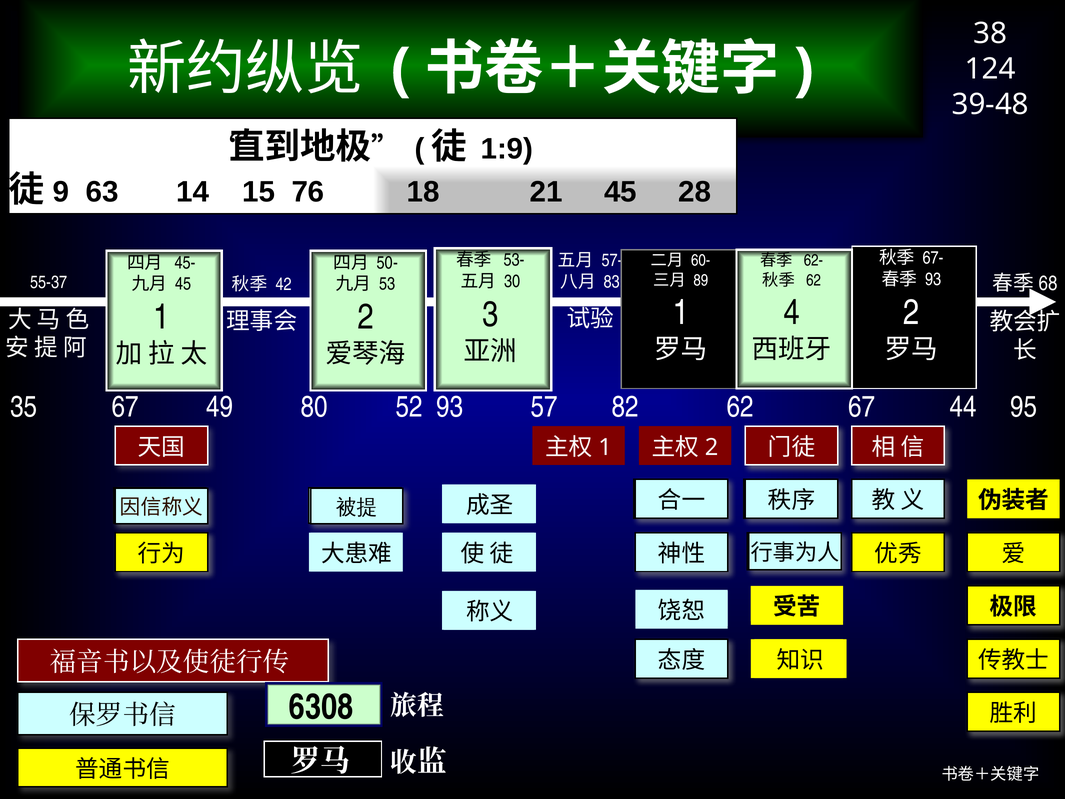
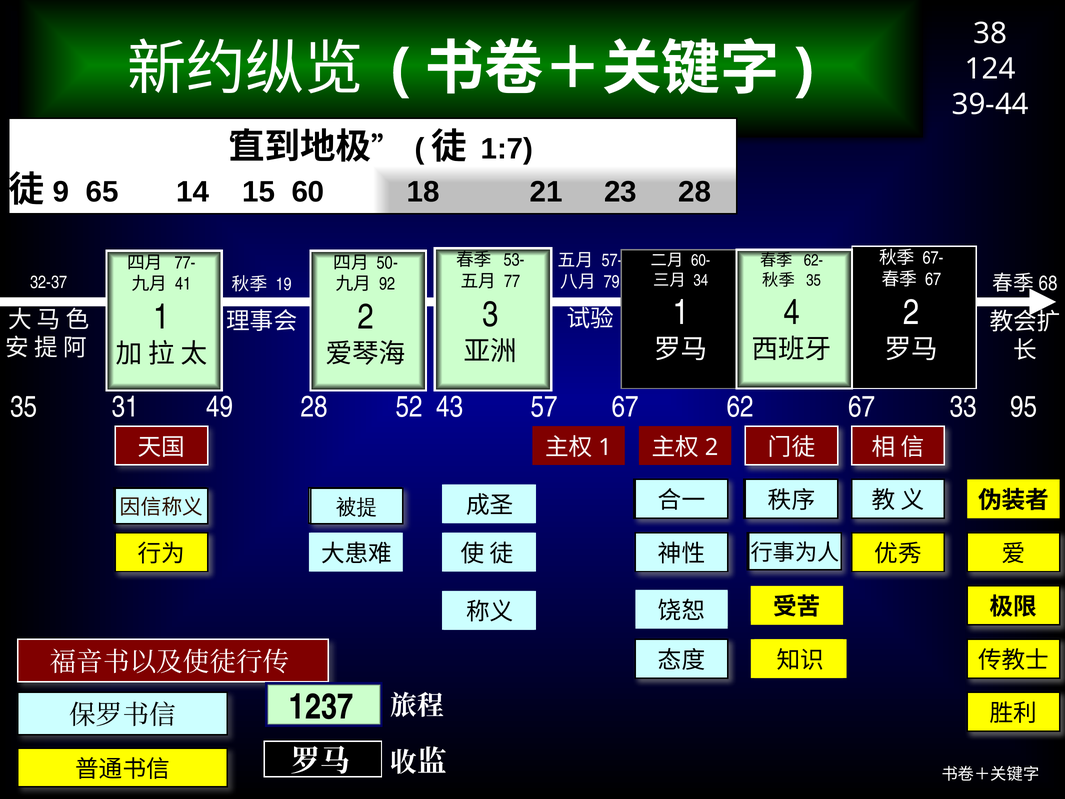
39-48: 39-48 -> 39-44
1:9: 1:9 -> 1:7
63: 63 -> 65
76: 76 -> 60
21 45: 45 -> 23
45-: 45- -> 77-
93 at (933, 279): 93 -> 67
89: 89 -> 34
62 at (814, 280): 62 -> 35
30: 30 -> 77
83: 83 -> 79
55-37: 55-37 -> 32-37
45 at (183, 284): 45 -> 41
53: 53 -> 92
42: 42 -> 19
35 67: 67 -> 31
49 80: 80 -> 28
52 93: 93 -> 43
57 82: 82 -> 67
44: 44 -> 33
6308: 6308 -> 1237
